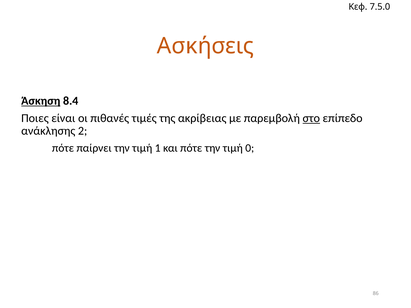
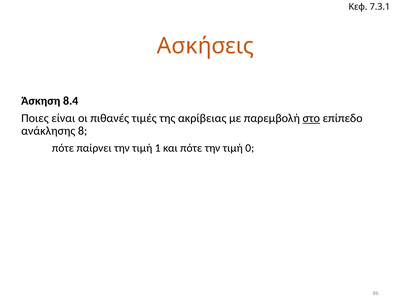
7.5.0: 7.5.0 -> 7.3.1
Άσκηση underline: present -> none
2: 2 -> 8
